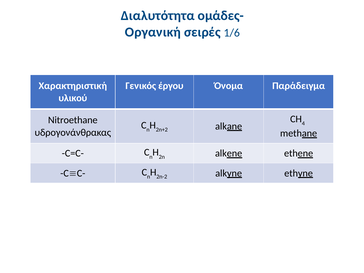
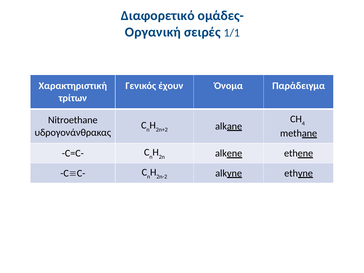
Διαλυτότητα: Διαλυτότητα -> Διαφορετικό
1/6: 1/6 -> 1/1
έργου: έργου -> έχουν
υλικού: υλικού -> τρίτων
